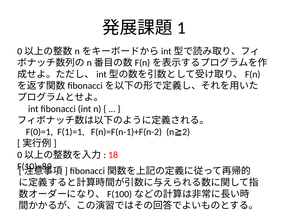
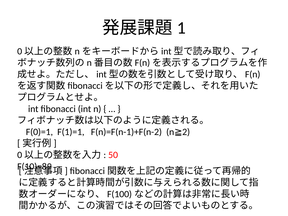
18: 18 -> 50
